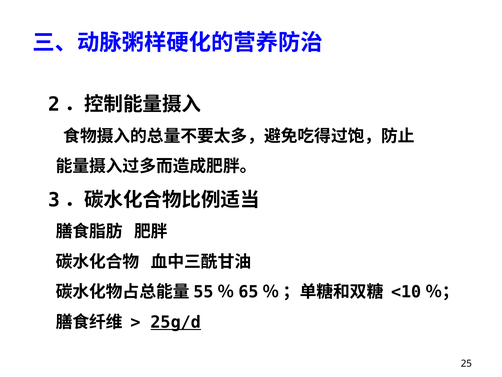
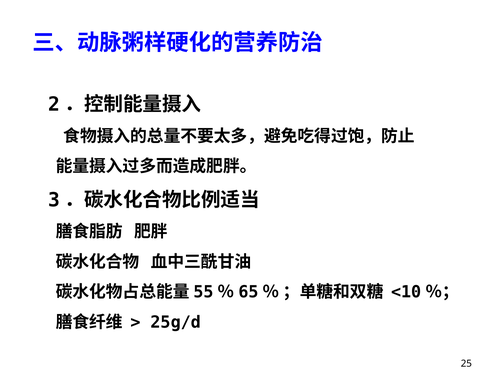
25g/d underline: present -> none
